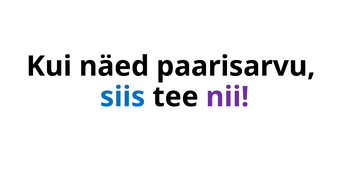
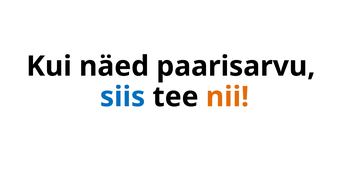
nii colour: purple -> orange
